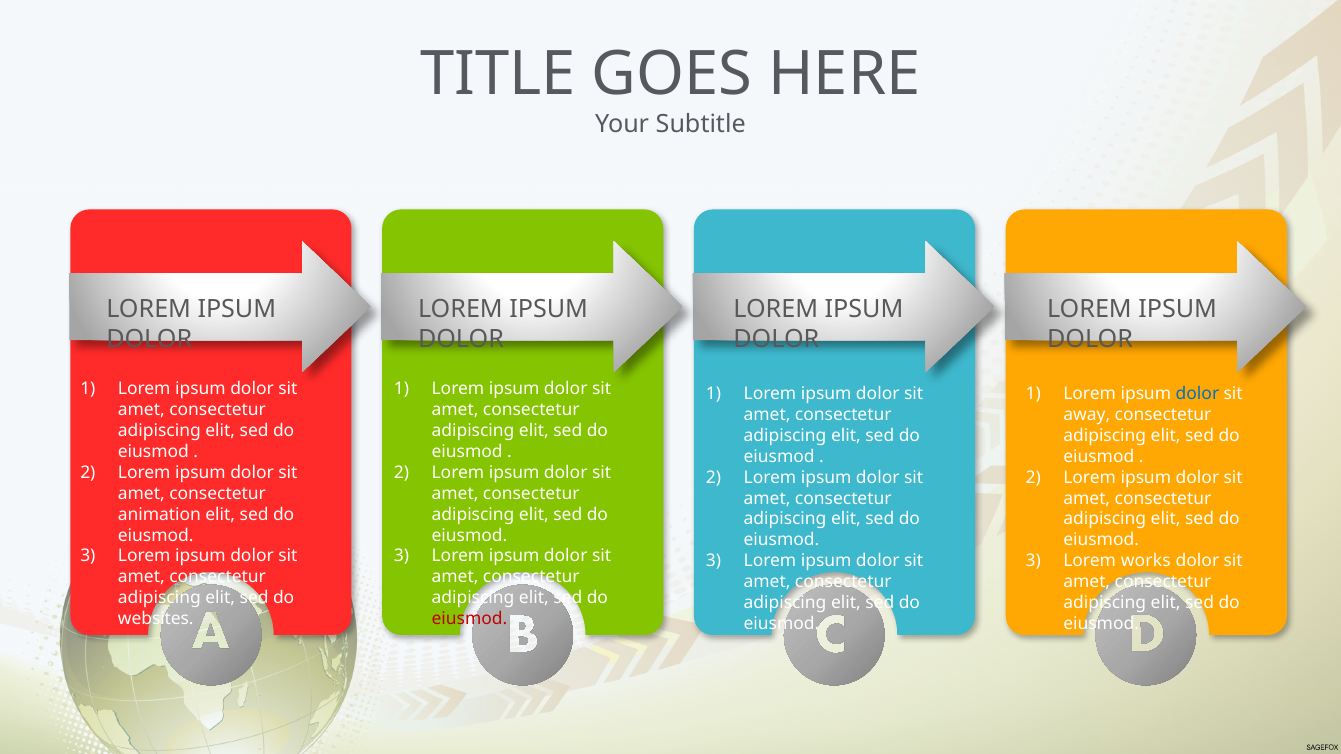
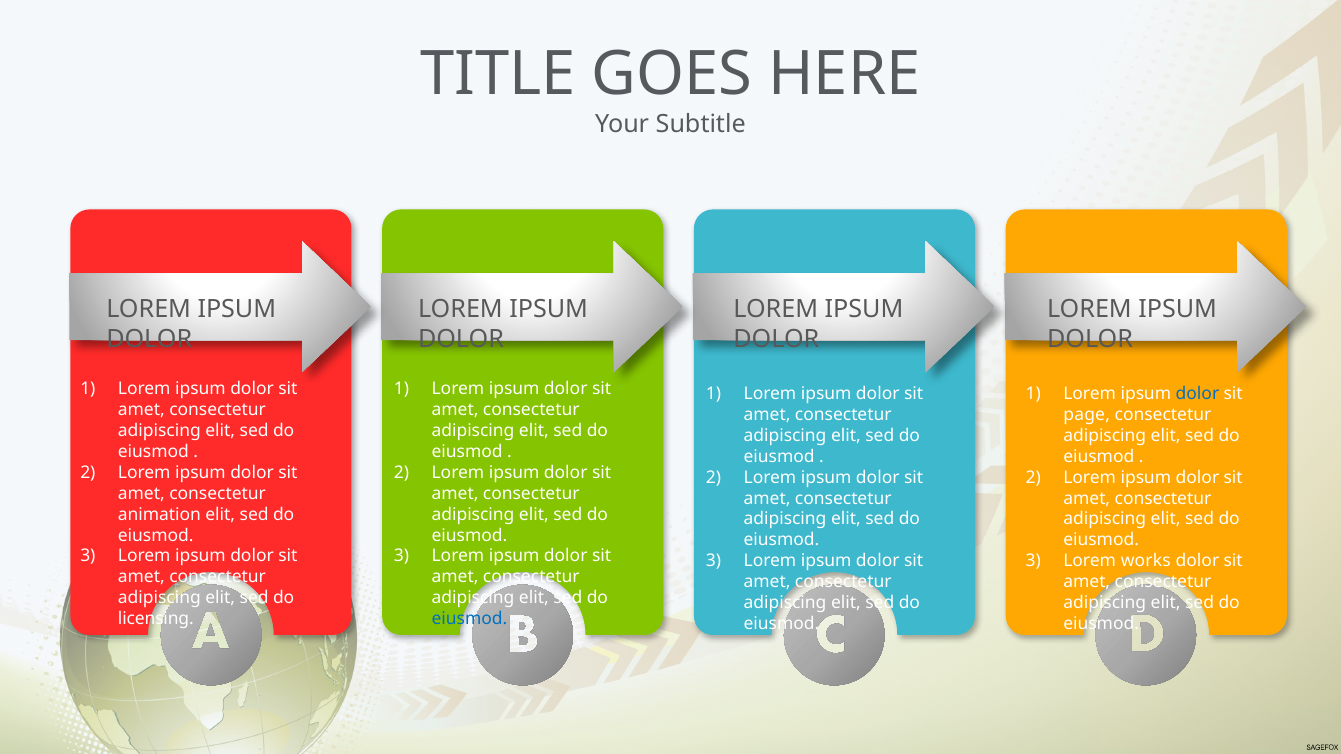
away: away -> page
websites: websites -> licensing
eiusmod at (469, 619) colour: red -> blue
